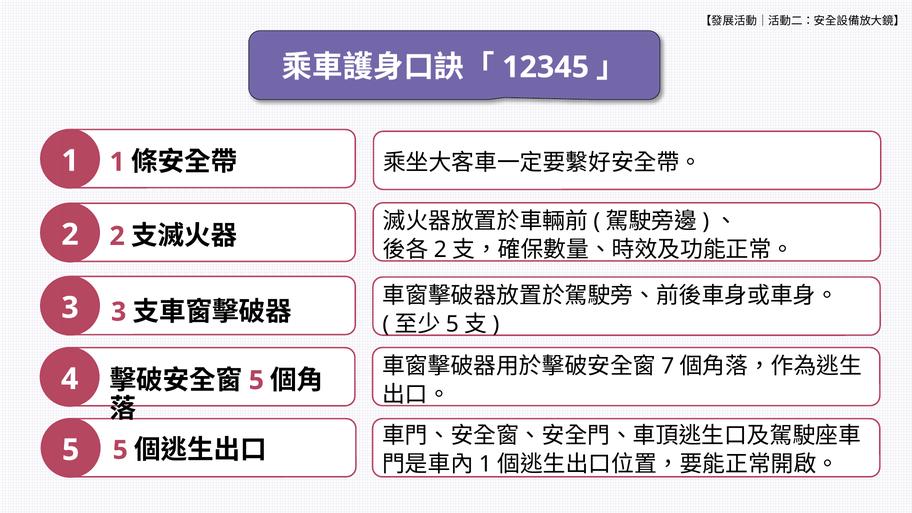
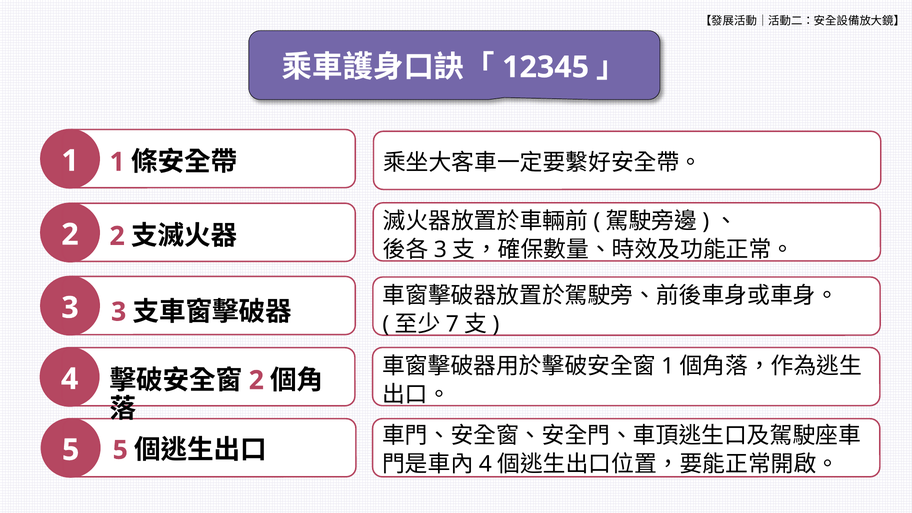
2 at (440, 250): 2 -> 3
5 at (452, 324): 5 -> 7
7 at (668, 366): 7 -> 1
5 at (256, 380): 5 -> 2
1 at (485, 464): 1 -> 4
